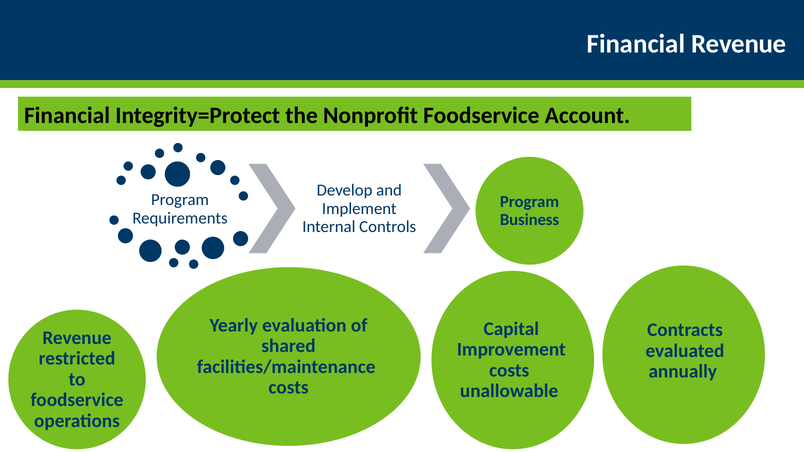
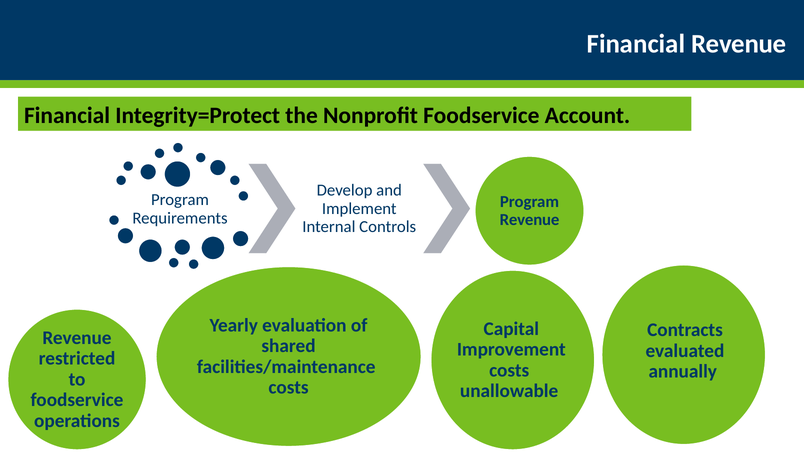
Business at (529, 220): Business -> Revenue
